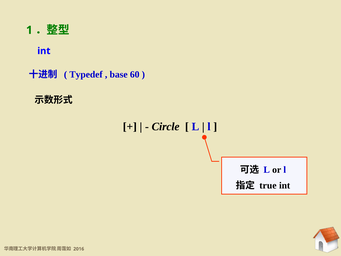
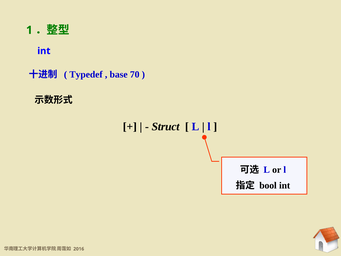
60: 60 -> 70
Circle: Circle -> Struct
true: true -> bool
